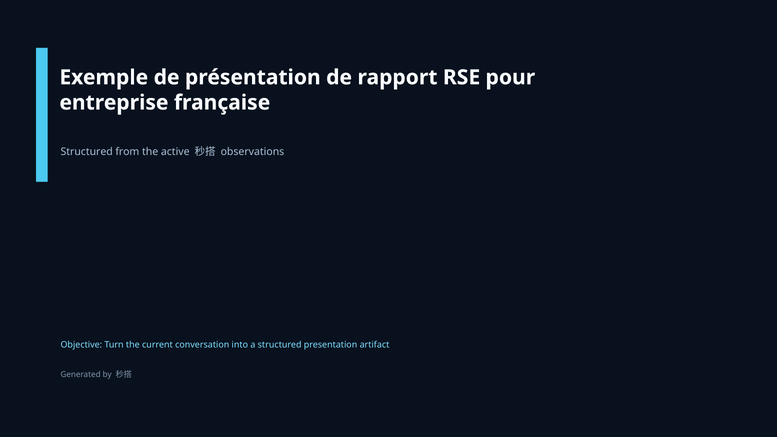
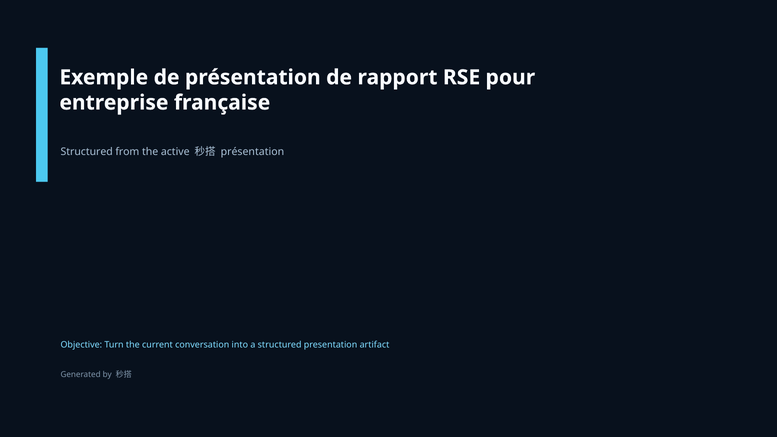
observations at (252, 152): observations -> présentation
